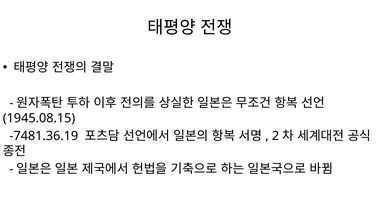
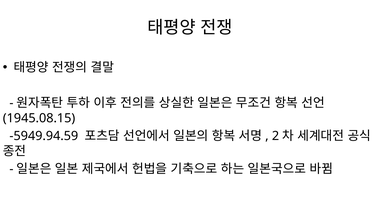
-7481.36.19: -7481.36.19 -> -5949.94.59
